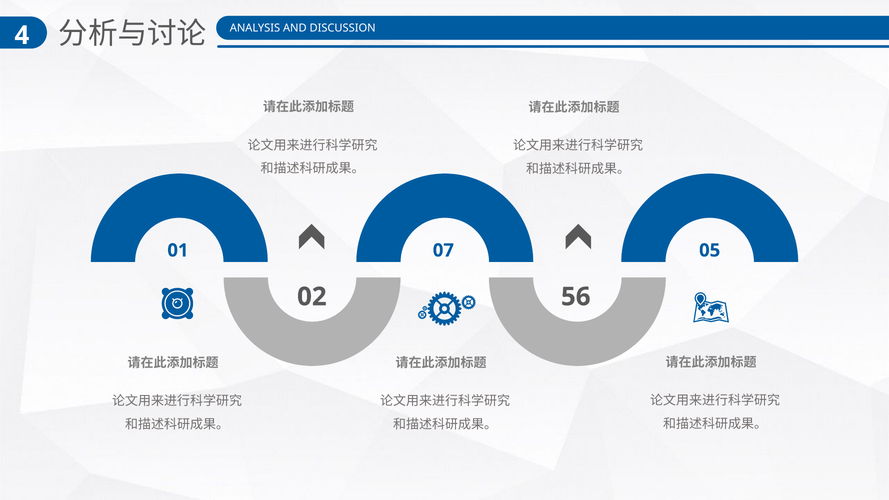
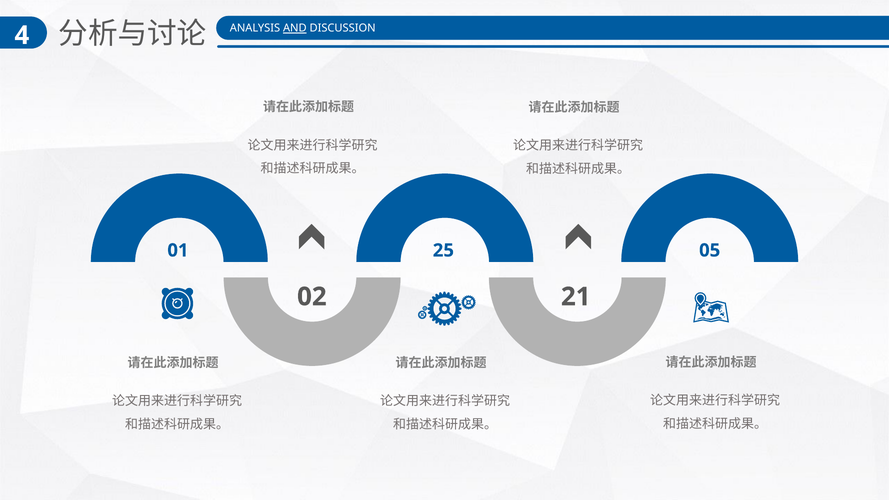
AND underline: none -> present
07: 07 -> 25
56: 56 -> 21
